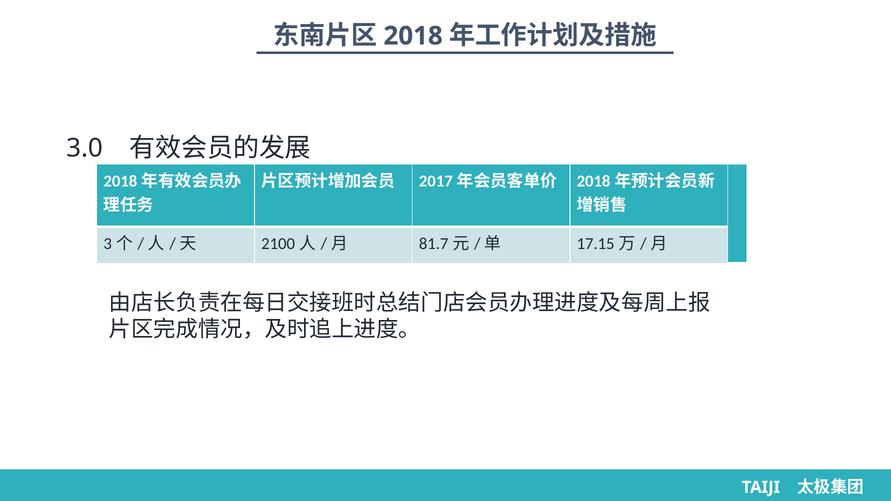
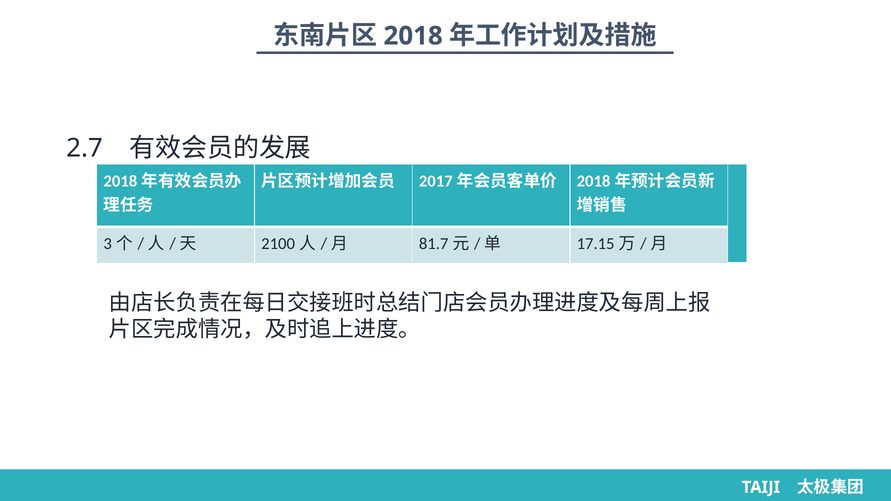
3.0: 3.0 -> 2.7
